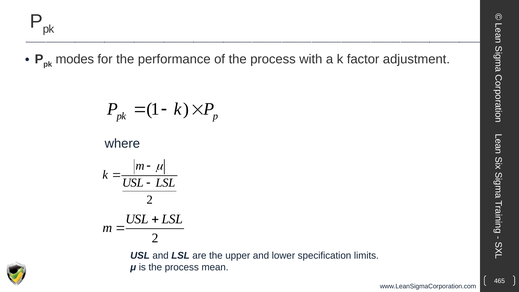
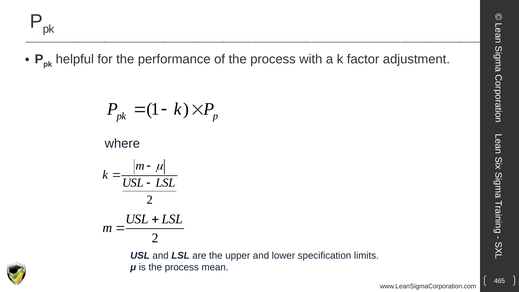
modes: modes -> helpful
